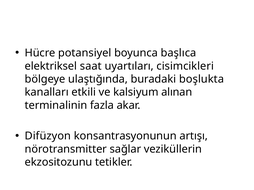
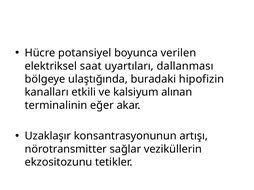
başlıca: başlıca -> verilen
cisimcikleri: cisimcikleri -> dallanması
boşlukta: boşlukta -> hipofizin
fazla: fazla -> eğer
Difüzyon: Difüzyon -> Uzaklaşır
